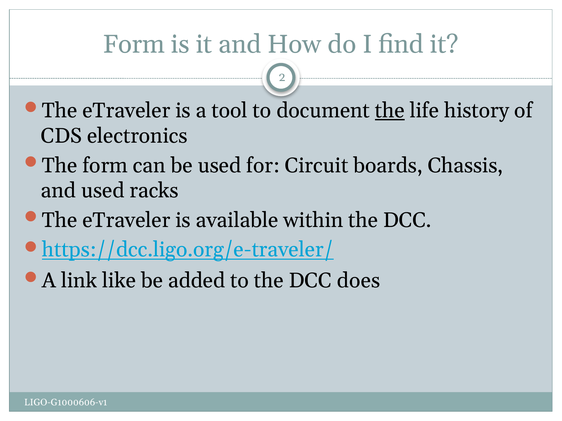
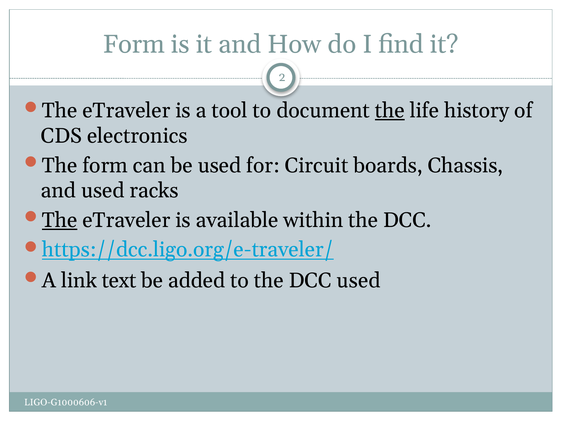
The at (60, 220) underline: none -> present
like: like -> text
DCC does: does -> used
